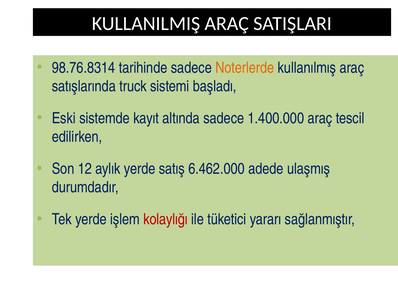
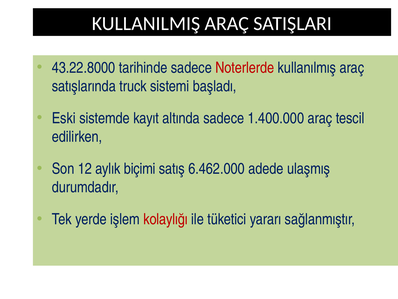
98.76.8314: 98.76.8314 -> 43.22.8000
Noterlerde colour: orange -> red
aylık yerde: yerde -> biçimi
